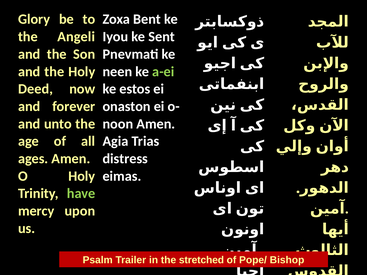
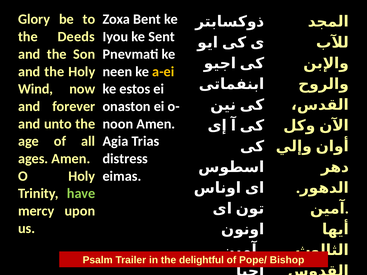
Angeli: Angeli -> Deeds
a-ei colour: light green -> yellow
Deed: Deed -> Wind
stretched: stretched -> delightful
